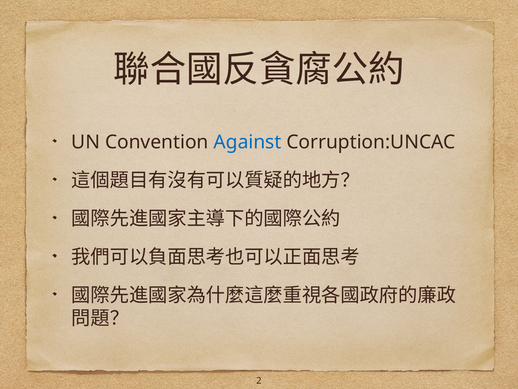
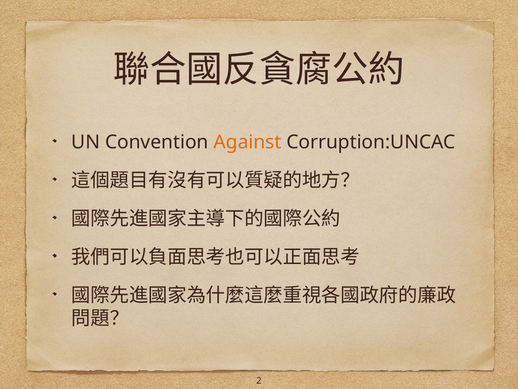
Against colour: blue -> orange
